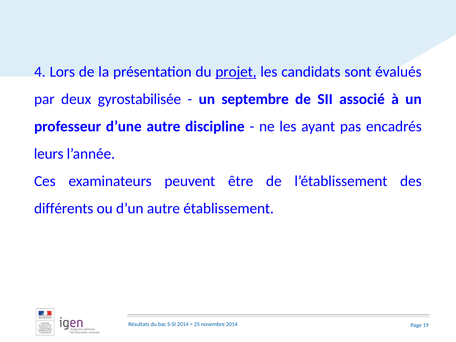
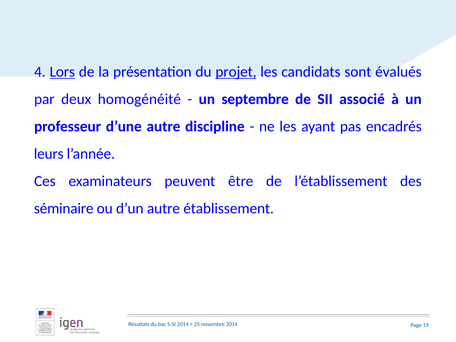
Lors underline: none -> present
gyrostabilisée: gyrostabilisée -> homogénéité
différents: différents -> séminaire
